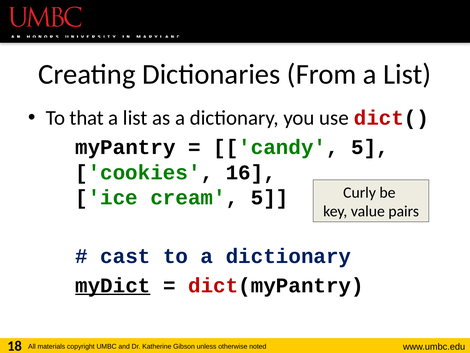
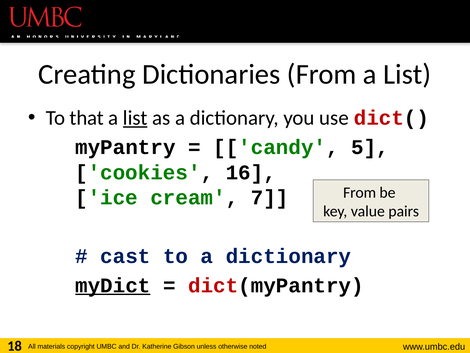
list at (135, 118) underline: none -> present
Curly at (360, 192): Curly -> From
cream 5: 5 -> 7
